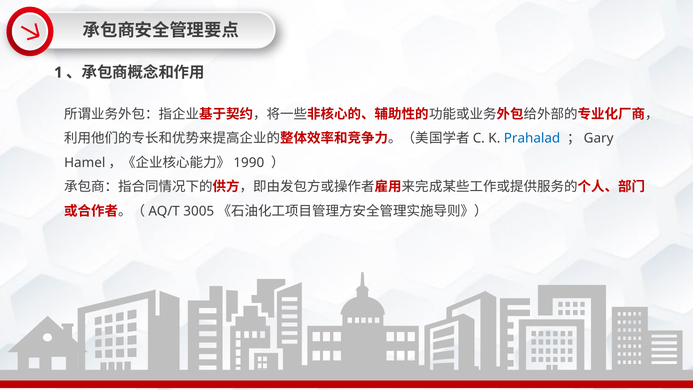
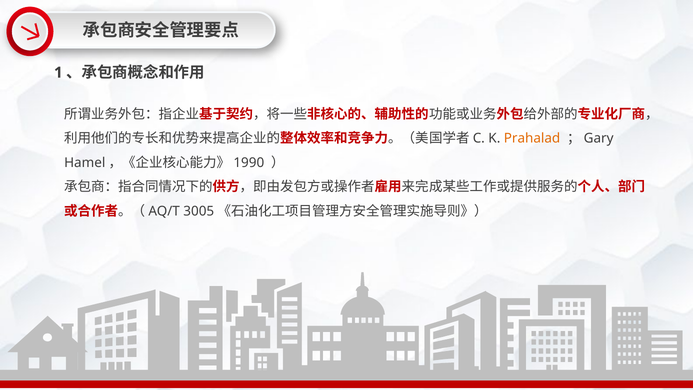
Prahalad colour: blue -> orange
